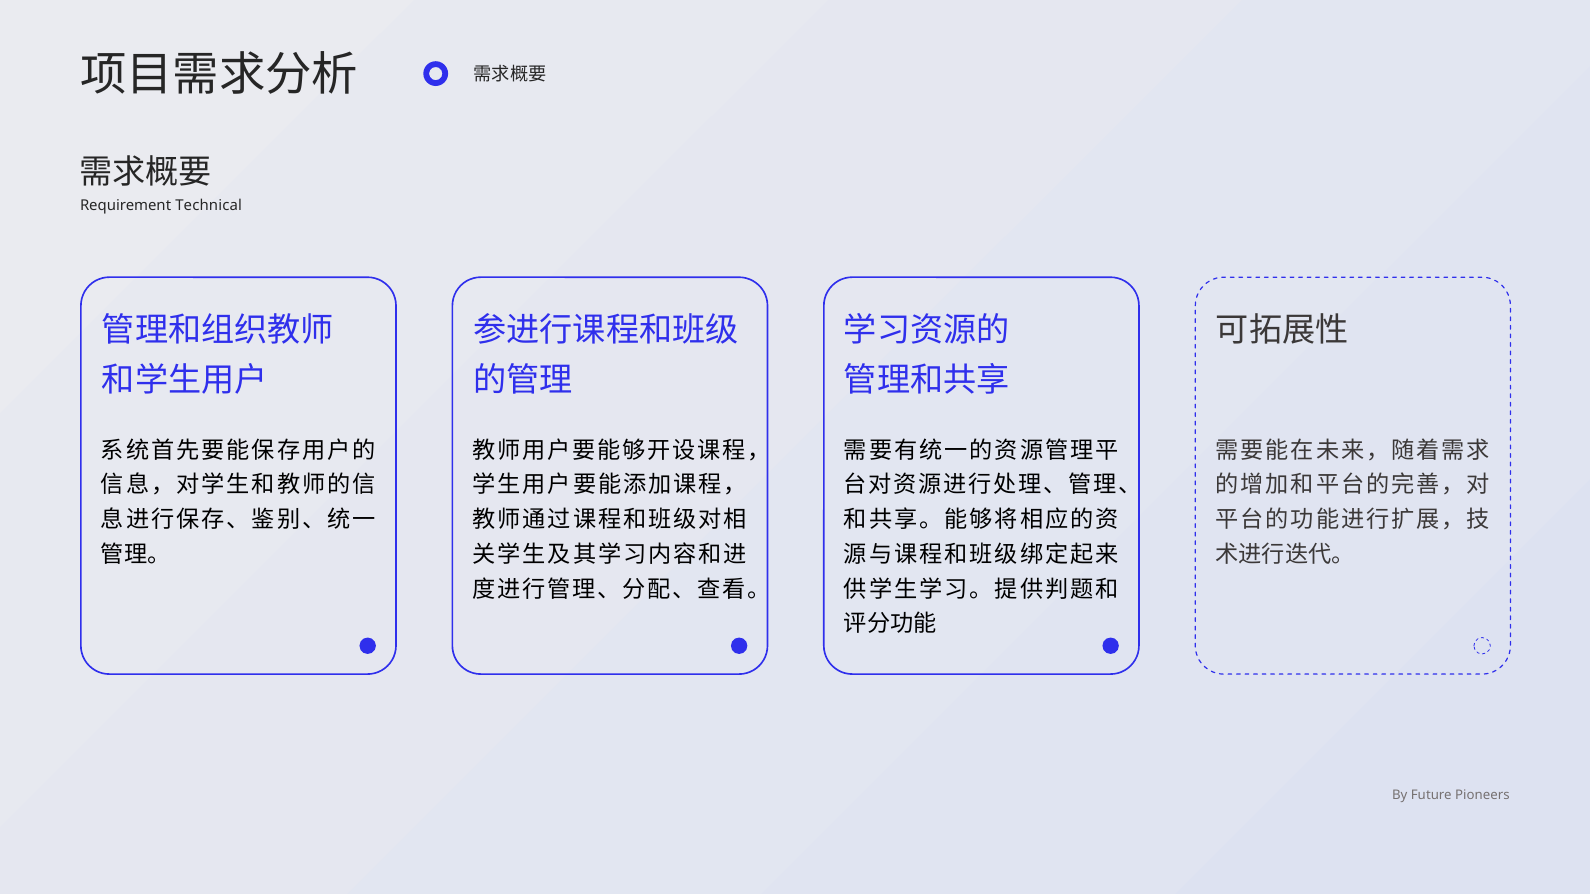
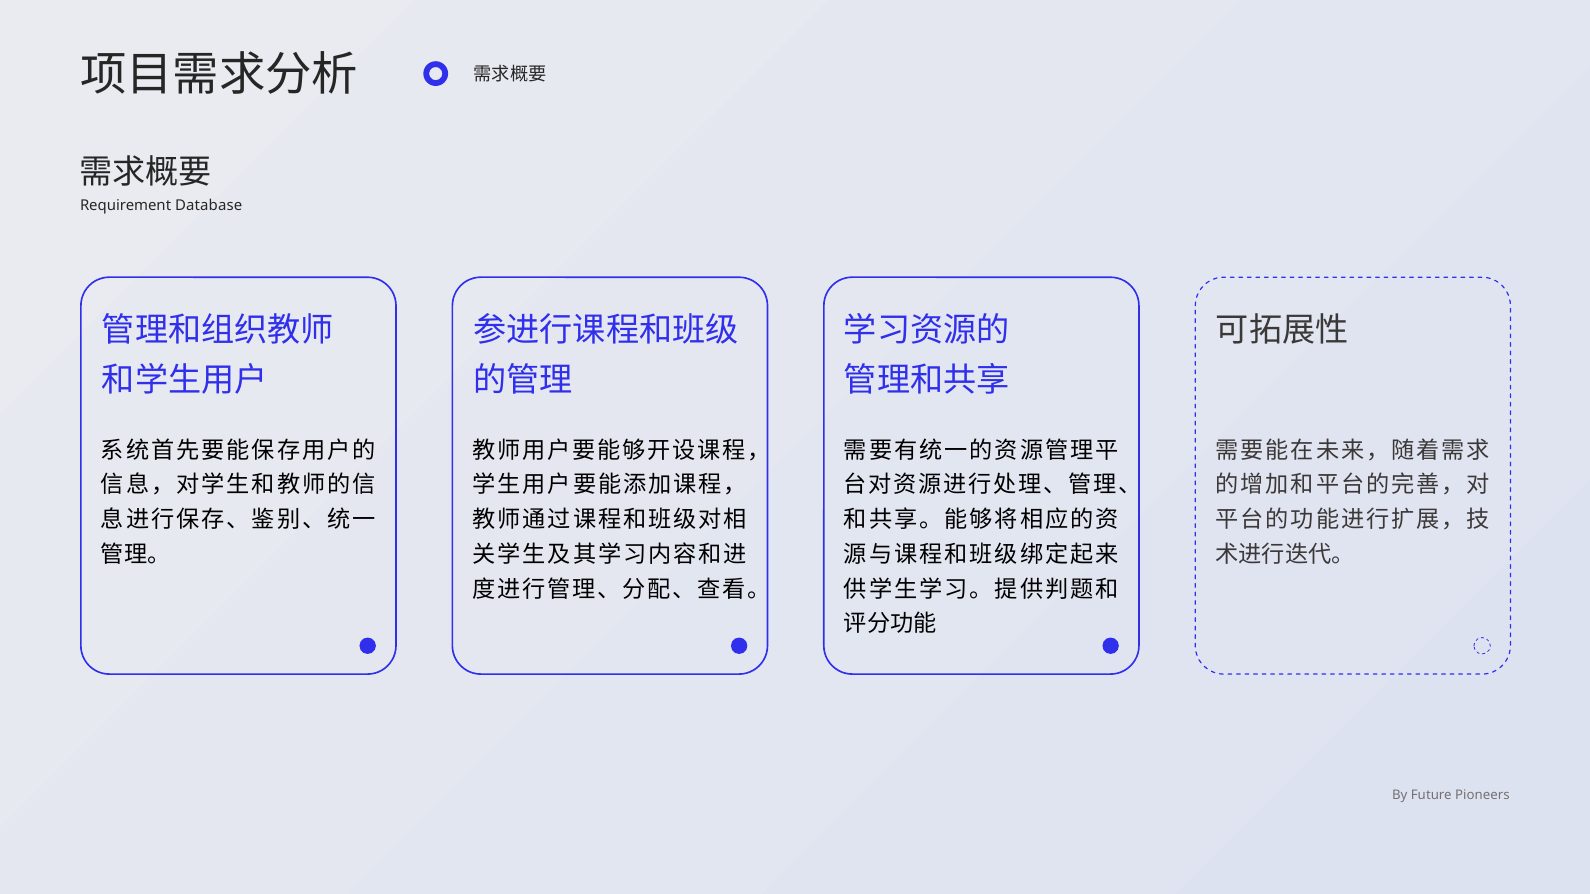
Technical: Technical -> Database
